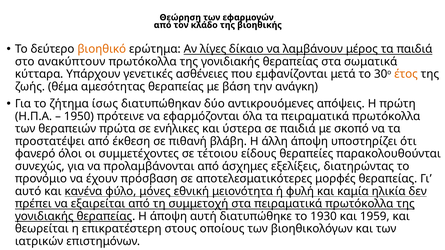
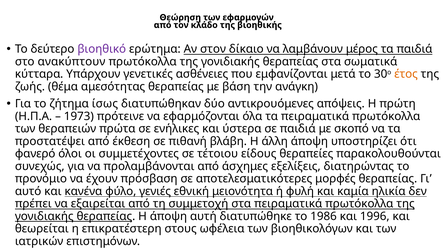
βιοηθικό colour: orange -> purple
λίγες: λίγες -> στον
1950: 1950 -> 1973
μόνες: μόνες -> γενιές
1930: 1930 -> 1986
1959: 1959 -> 1996
οποίους: οποίους -> ωφέλεια
